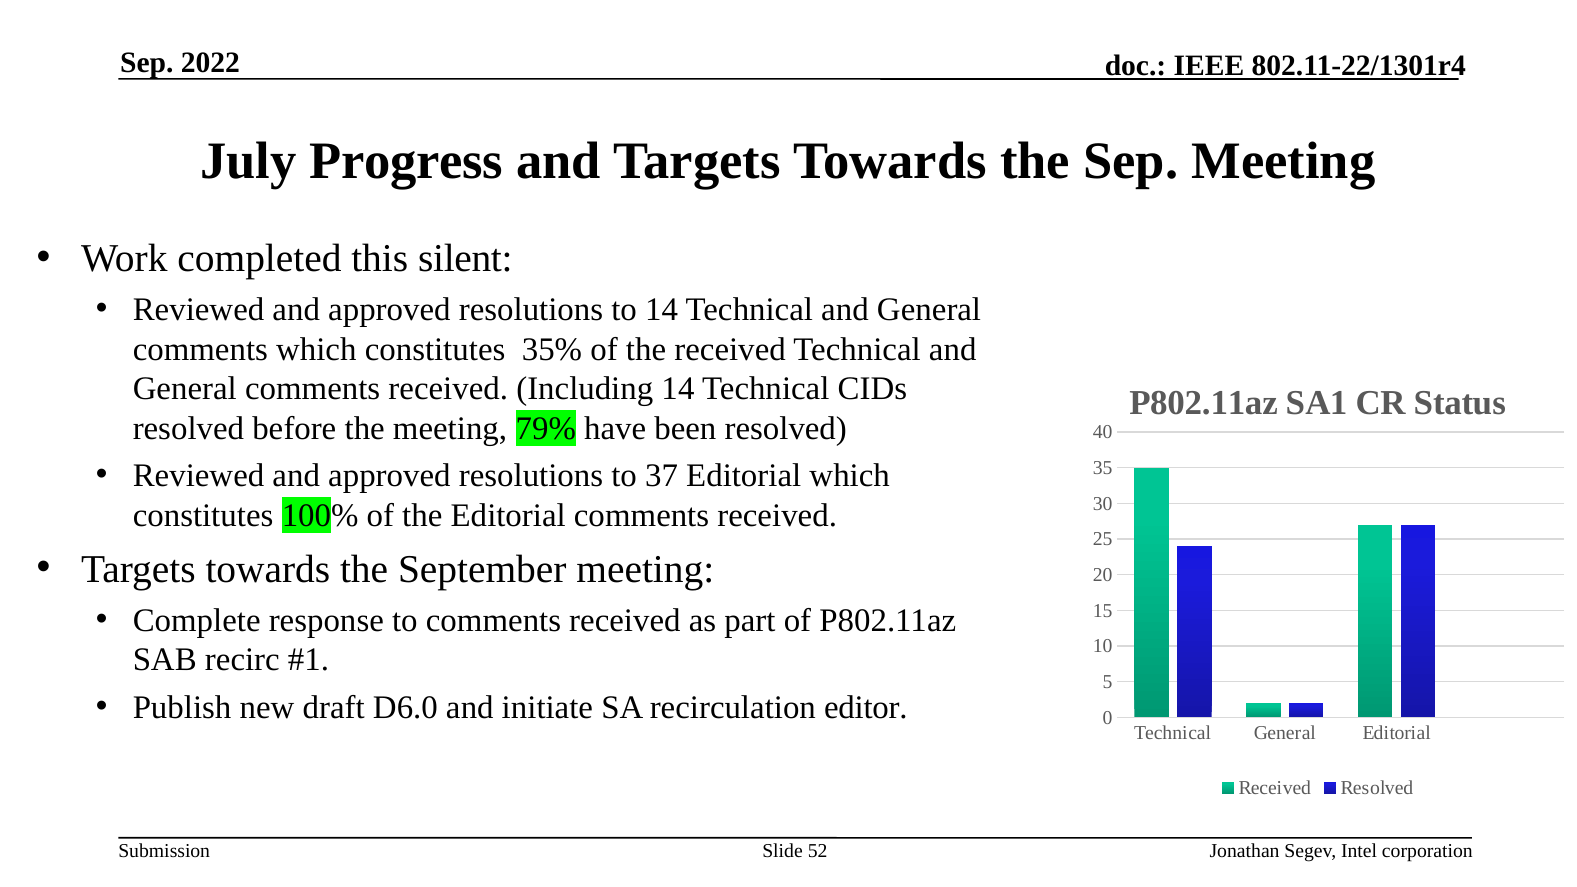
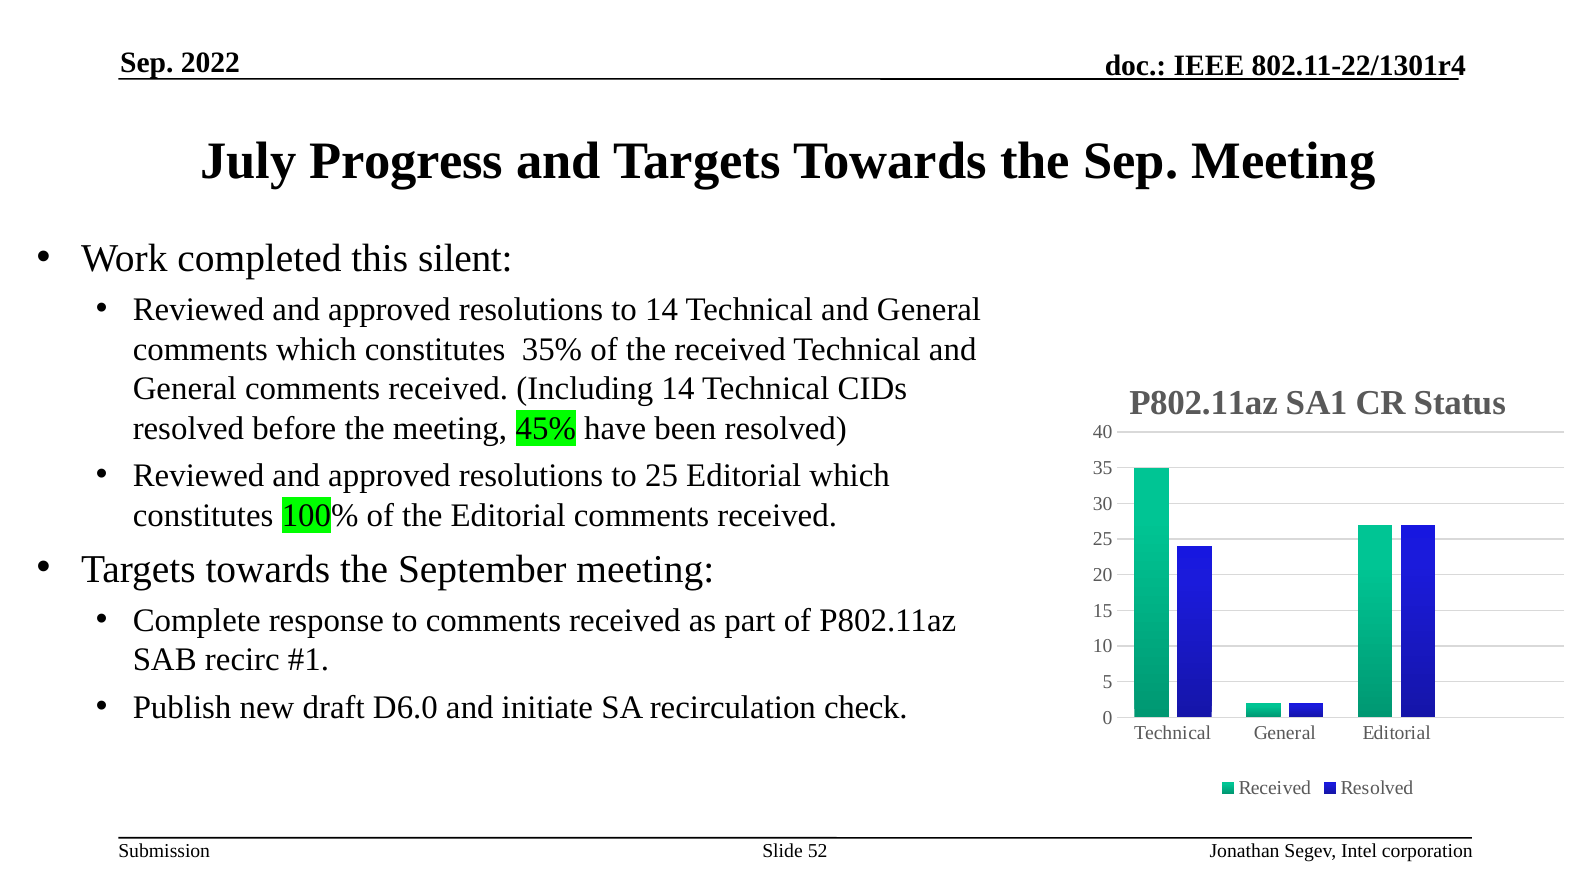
79%: 79% -> 45%
to 37: 37 -> 25
editor: editor -> check
